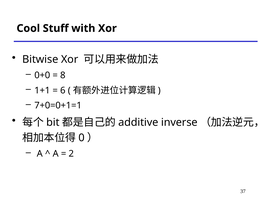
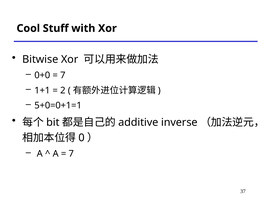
8 at (63, 75): 8 -> 7
6: 6 -> 2
7+0=0+1=1: 7+0=0+1=1 -> 5+0=0+1=1
2 at (71, 154): 2 -> 7
